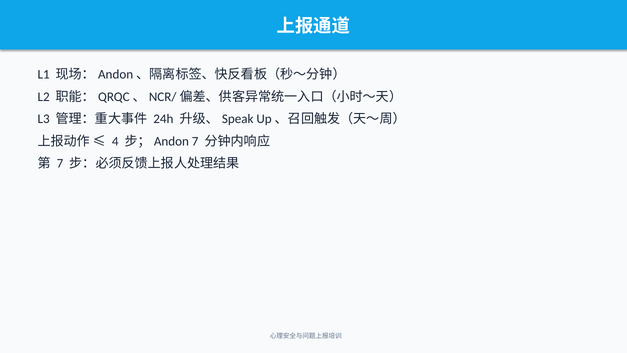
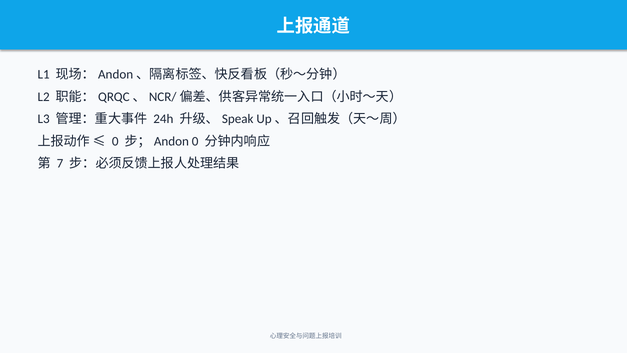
4 at (115, 141): 4 -> 0
7 at (195, 141): 7 -> 0
